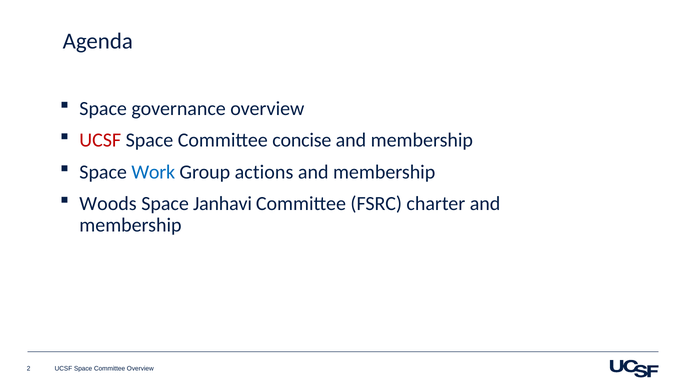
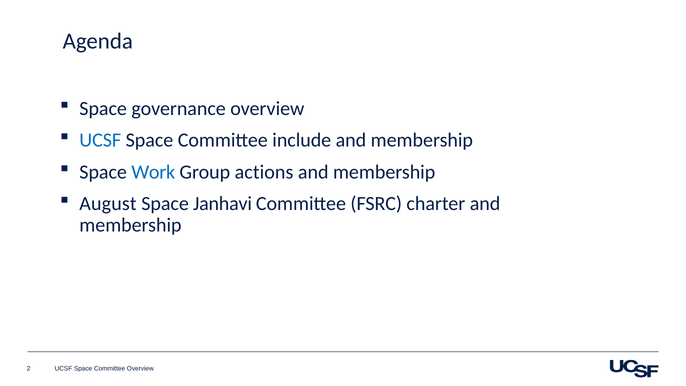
UCSF at (100, 140) colour: red -> blue
concise: concise -> include
Woods: Woods -> August
